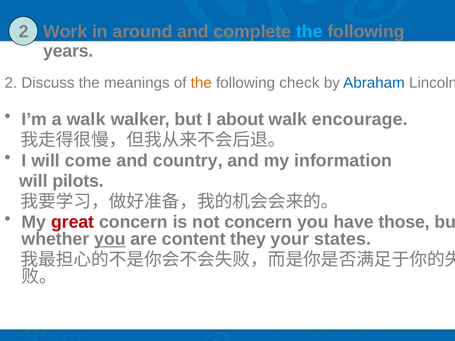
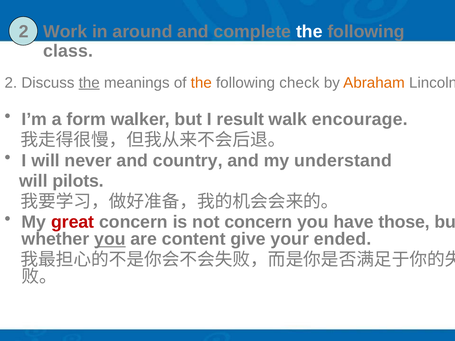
the at (309, 32) colour: light blue -> white
years: years -> class
the at (89, 83) underline: none -> present
Abraham colour: blue -> orange
a walk: walk -> form
about: about -> result
come: come -> never
information: information -> understand
they: they -> give
states: states -> ended
